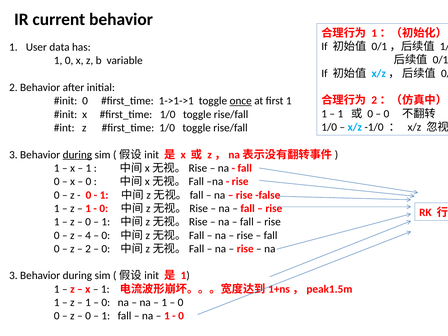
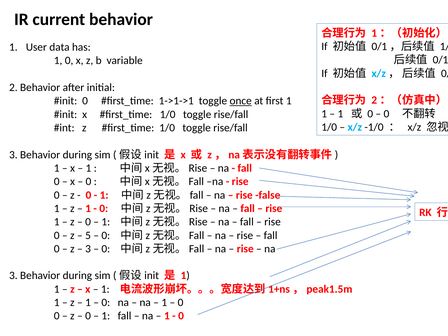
during at (77, 155) underline: present -> none
4: 4 -> 5
2 at (88, 249): 2 -> 3
